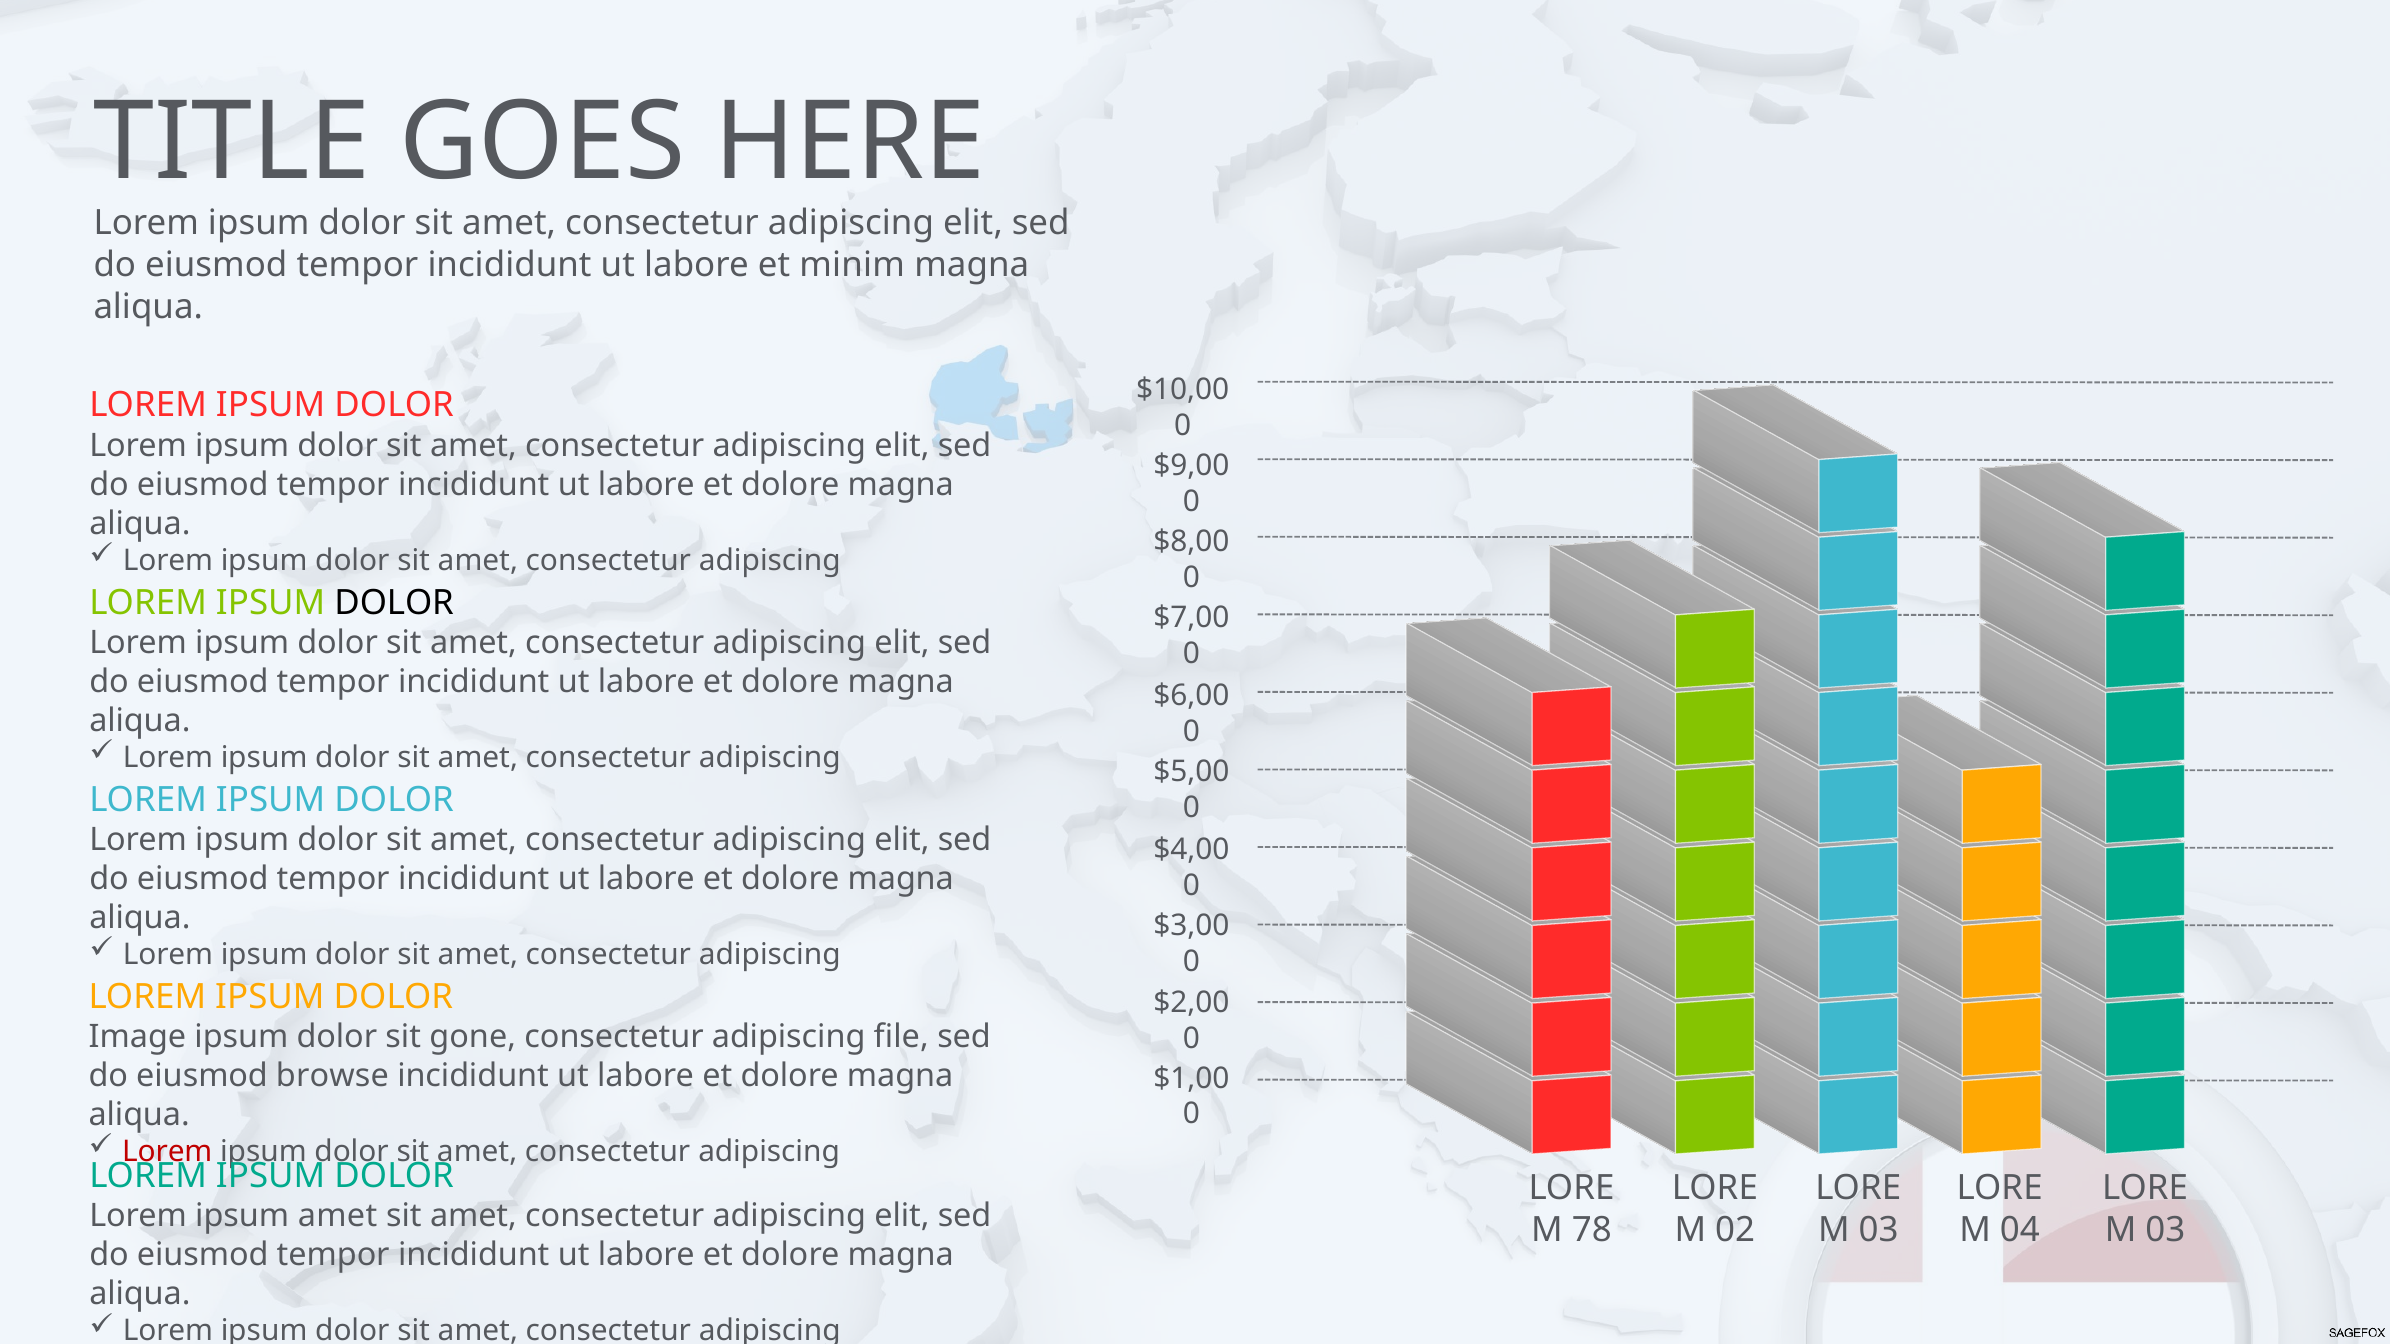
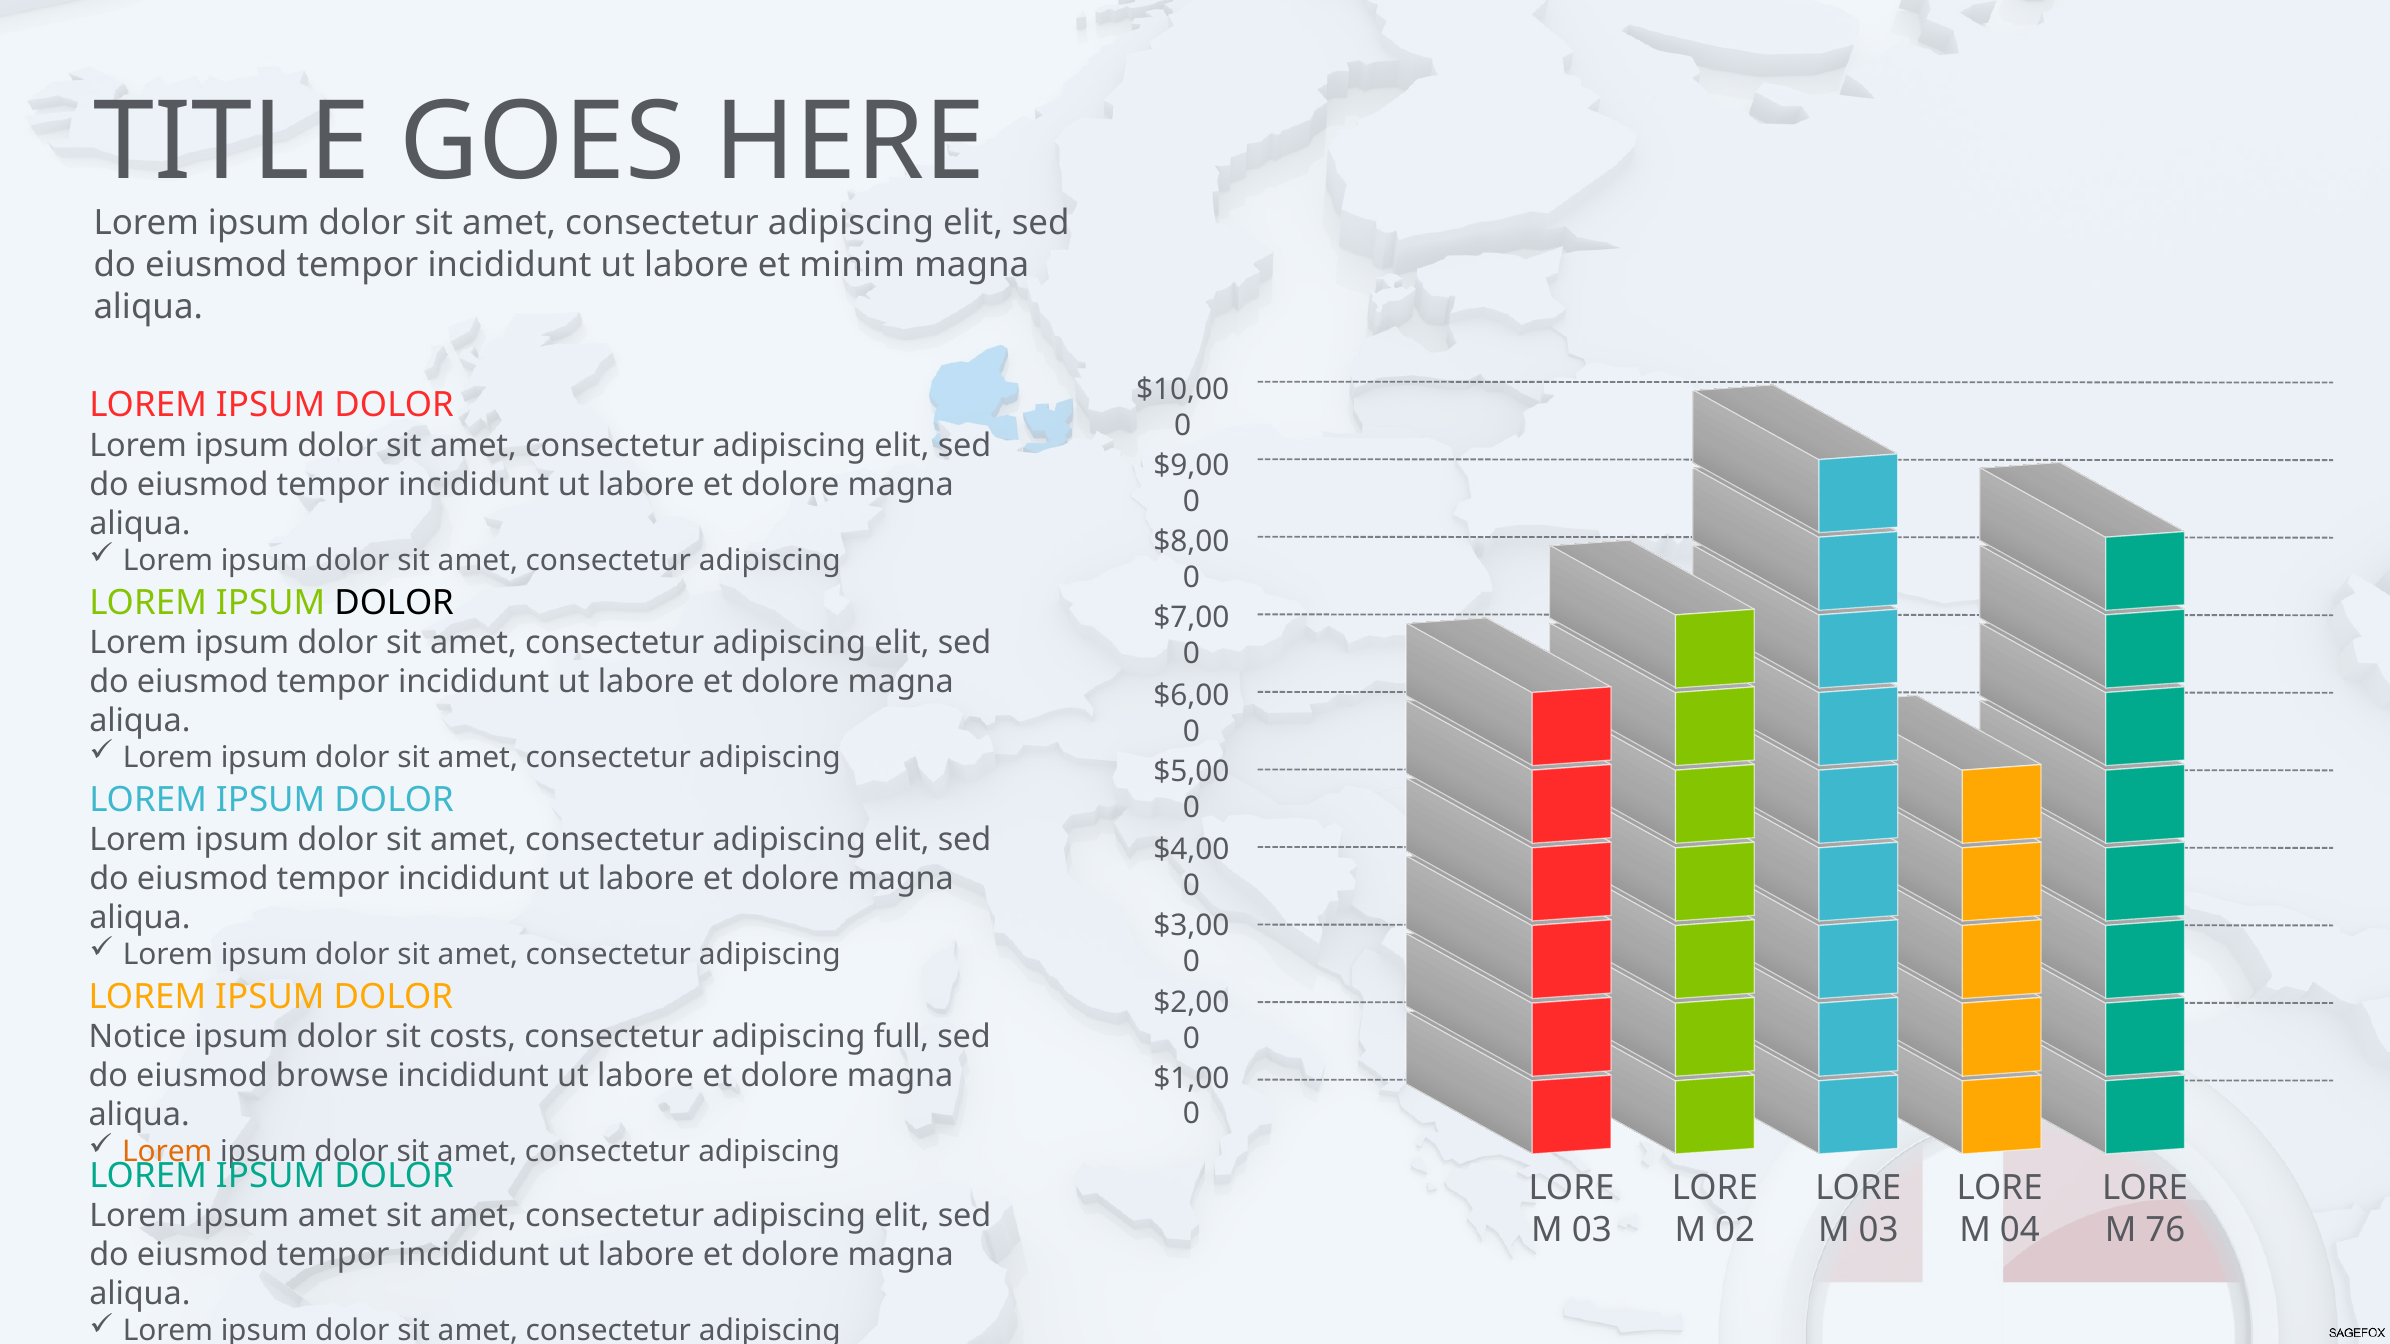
Image: Image -> Notice
gone: gone -> costs
file: file -> full
Lorem at (167, 1152) colour: red -> orange
78 at (1592, 1230): 78 -> 03
03 at (2165, 1230): 03 -> 76
